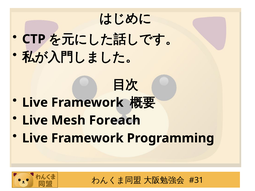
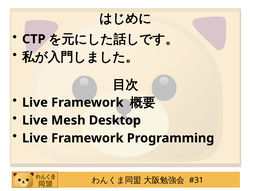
Foreach: Foreach -> Desktop
